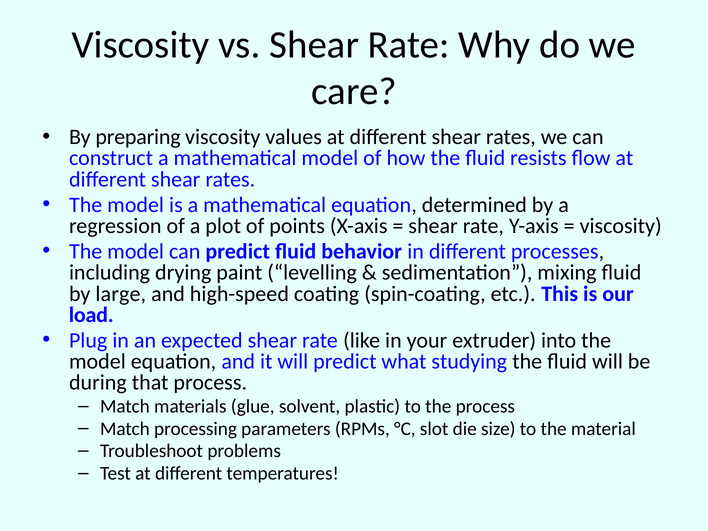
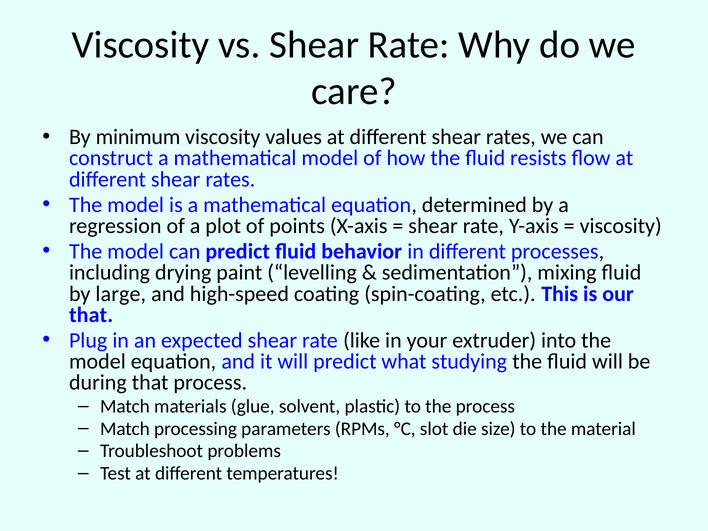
preparing: preparing -> minimum
load at (91, 315): load -> that
